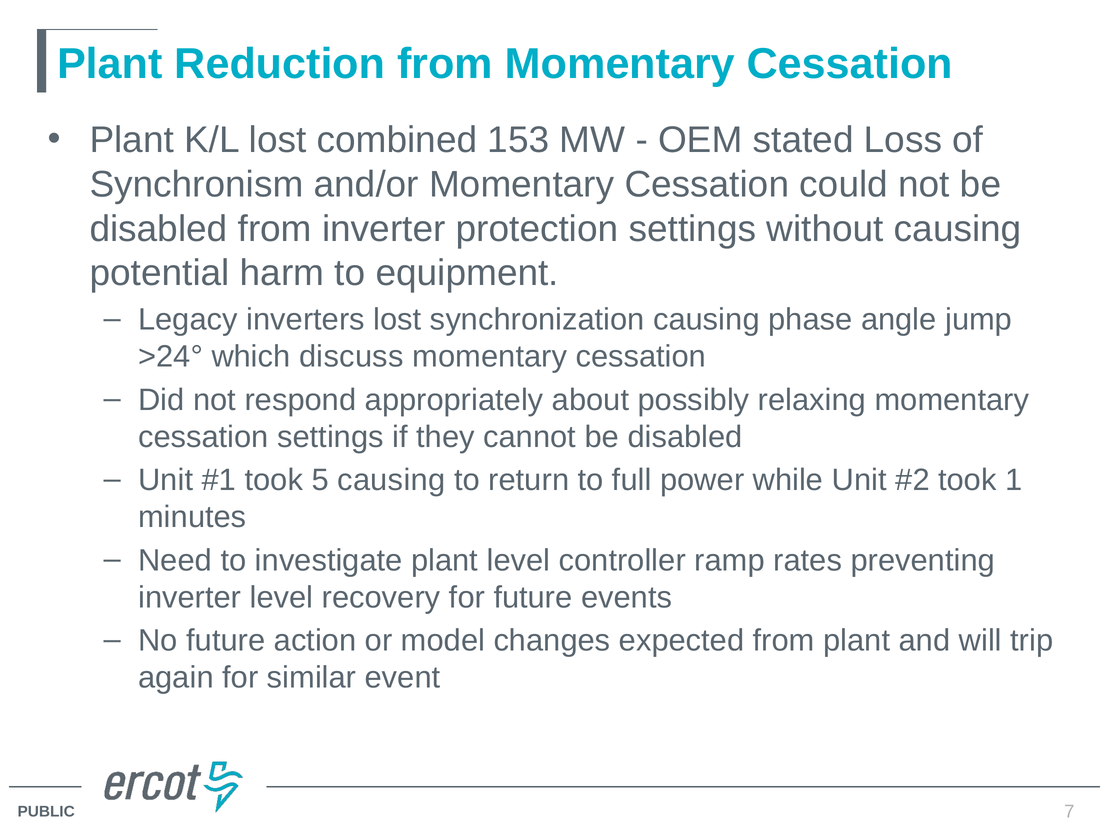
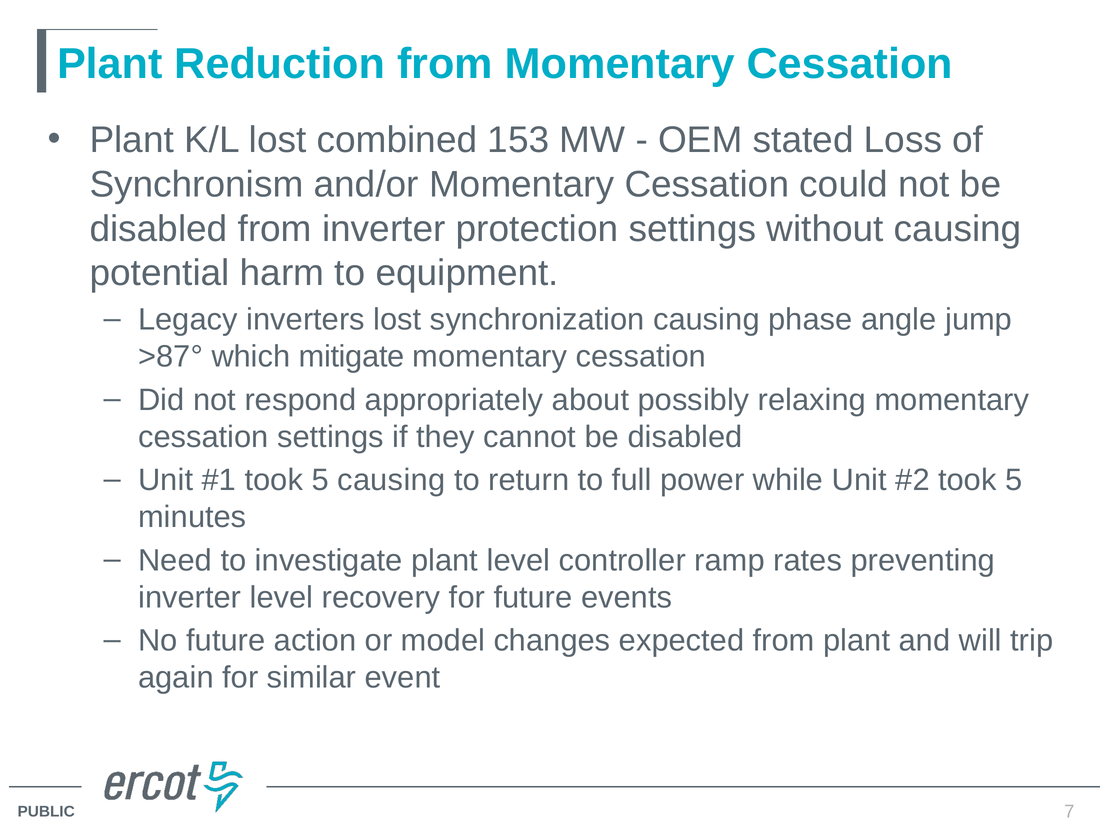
>24°: >24° -> >87°
discuss: discuss -> mitigate
1 at (1014, 480): 1 -> 5
